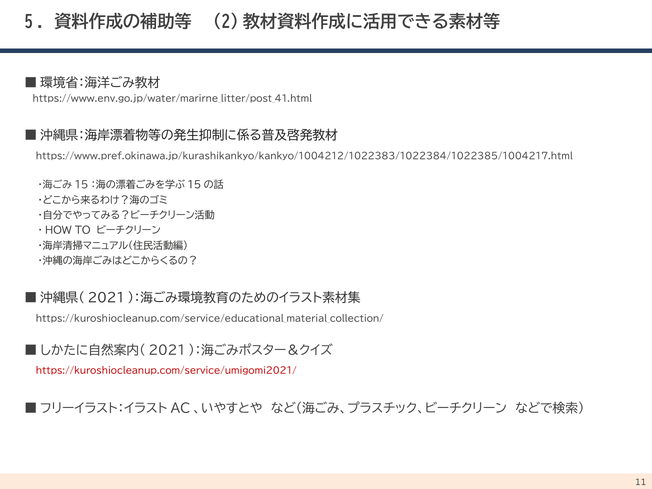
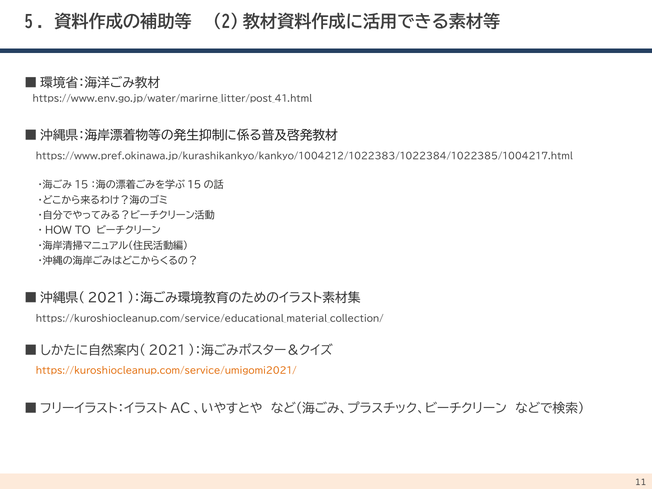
https://kuroshiocleanup.com/service/umigomi2021/ colour: red -> orange
